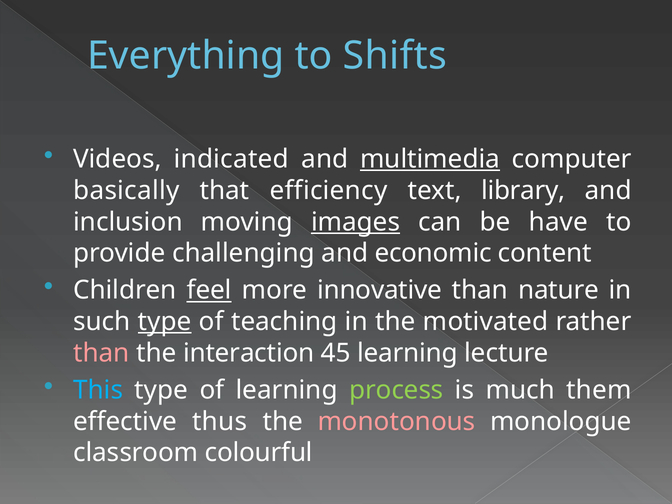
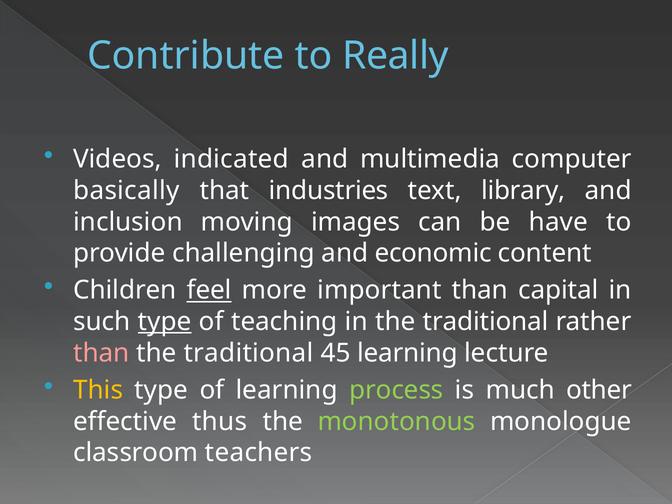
Everything: Everything -> Contribute
Shifts: Shifts -> Really
multimedia underline: present -> none
efficiency: efficiency -> industries
images underline: present -> none
innovative: innovative -> important
nature: nature -> capital
in the motivated: motivated -> traditional
interaction at (249, 353): interaction -> traditional
This colour: light blue -> yellow
them: them -> other
monotonous colour: pink -> light green
colourful: colourful -> teachers
